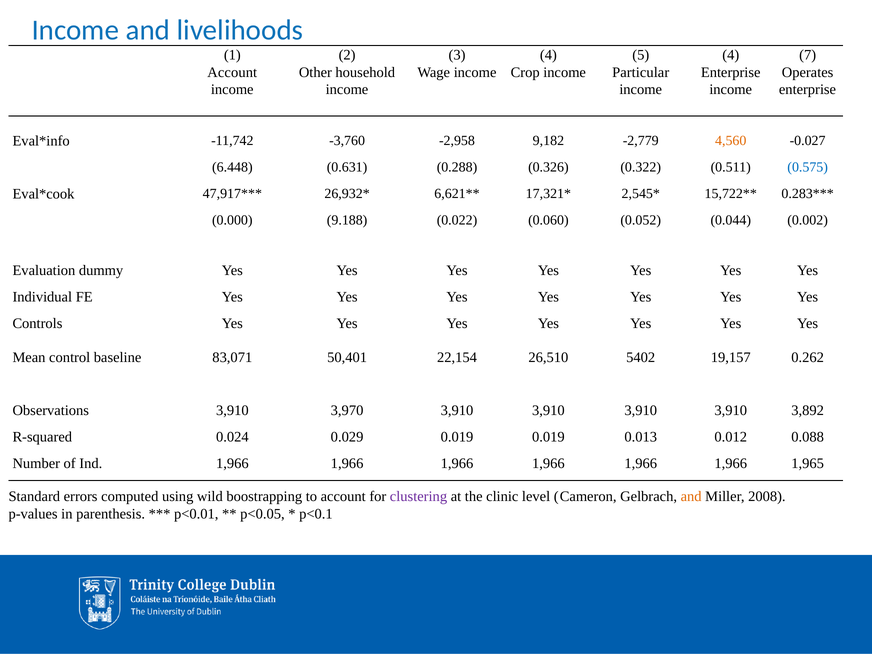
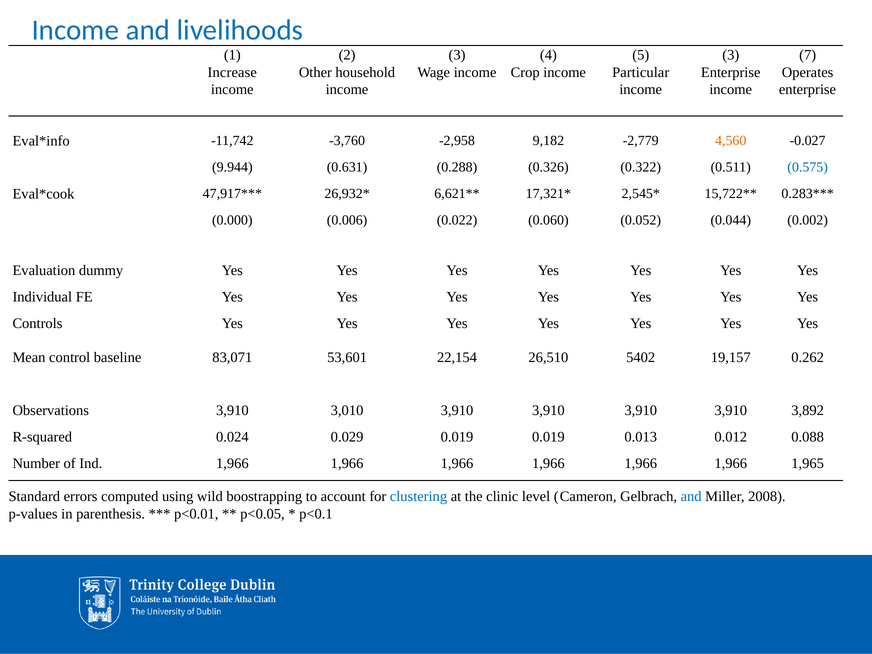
5 4: 4 -> 3
Account at (232, 72): Account -> Increase
6.448: 6.448 -> 9.944
9.188: 9.188 -> 0.006
50,401: 50,401 -> 53,601
3,970: 3,970 -> 3,010
clustering colour: purple -> blue
and at (691, 497) colour: orange -> blue
